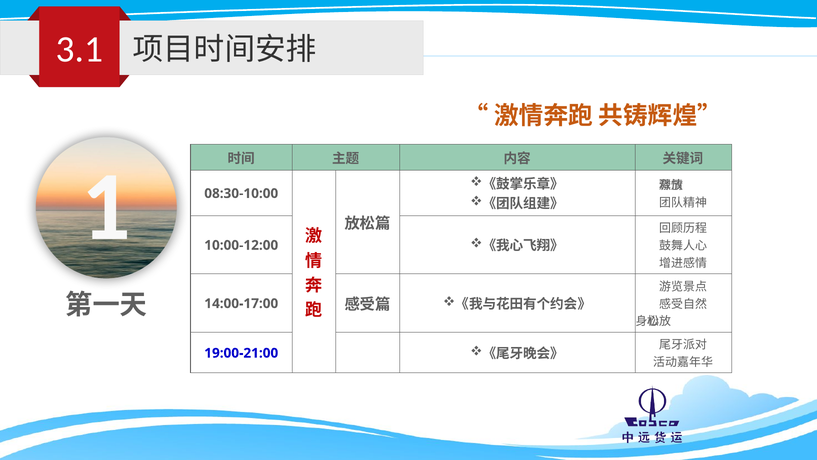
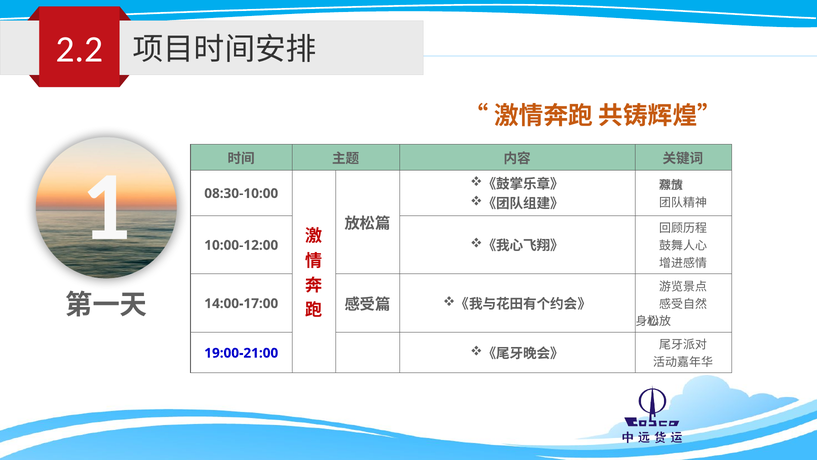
3.1: 3.1 -> 2.2
